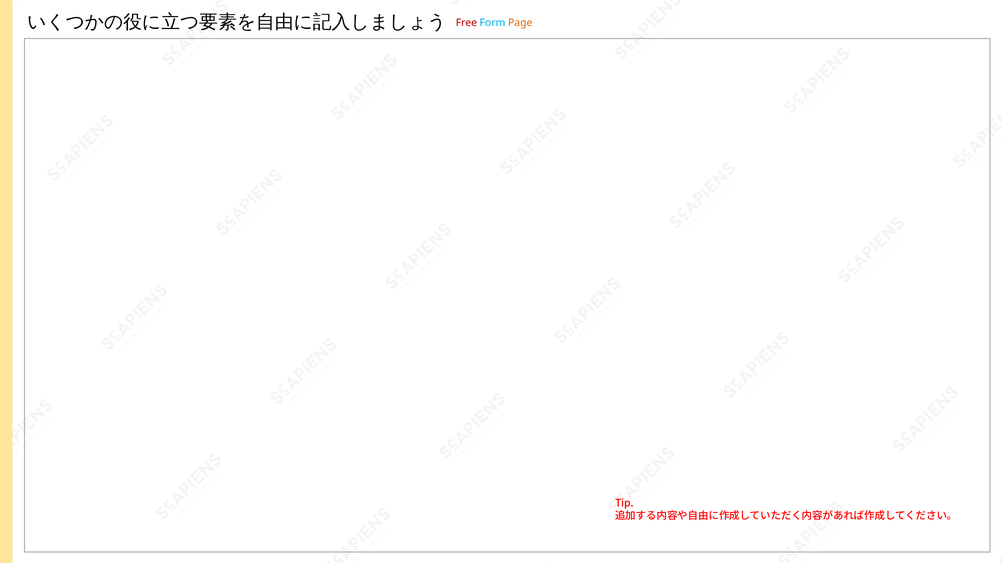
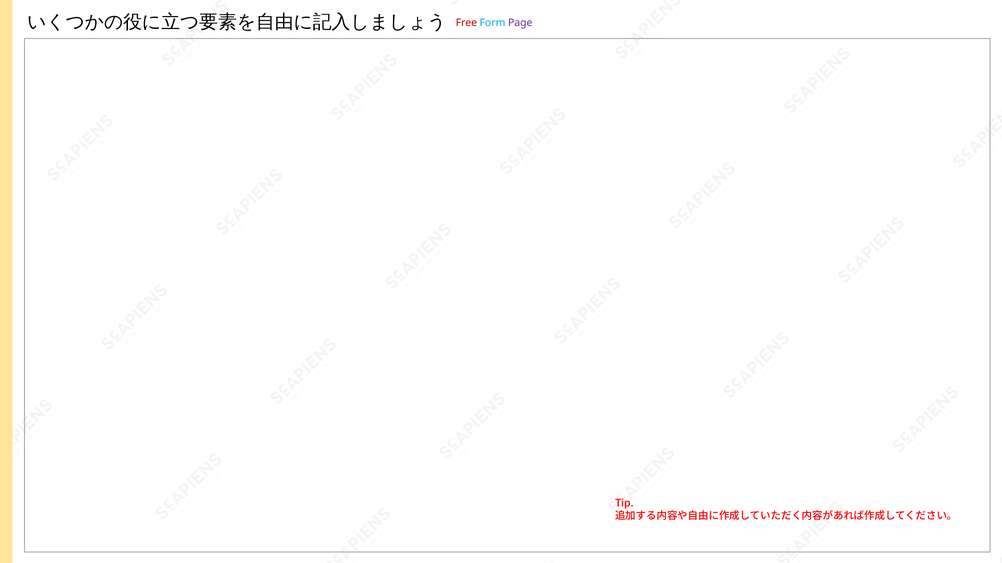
Page colour: orange -> purple
